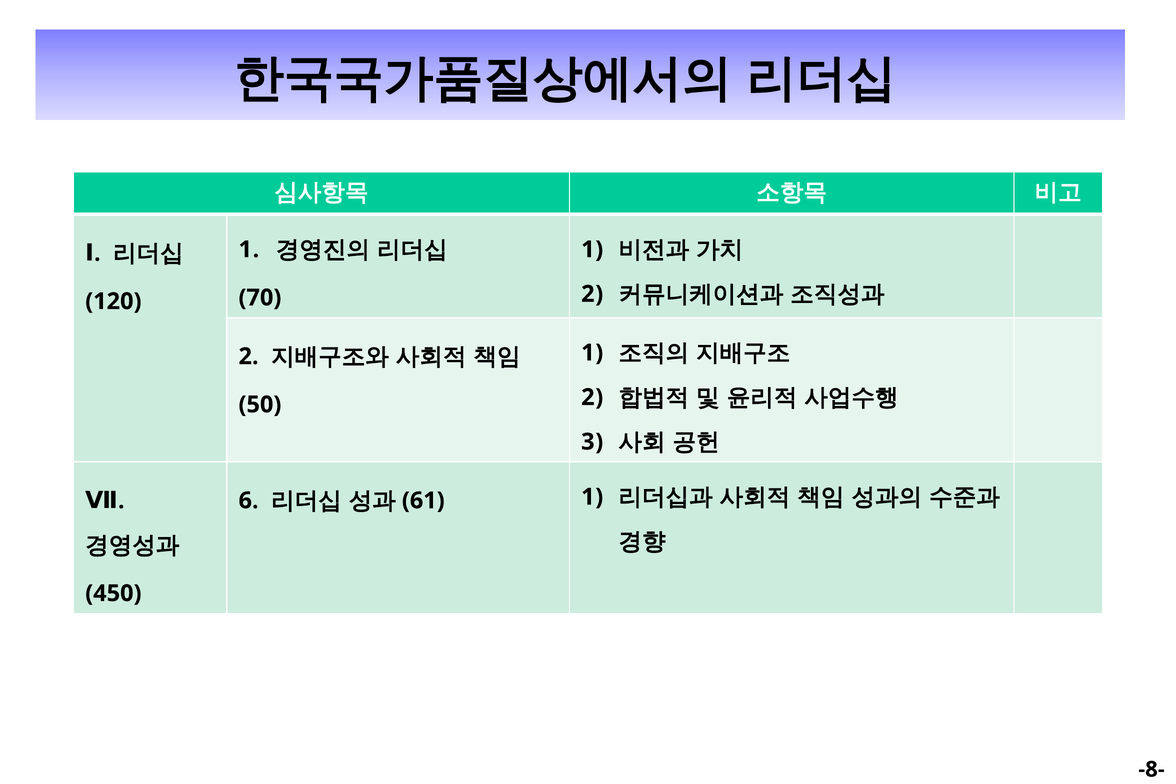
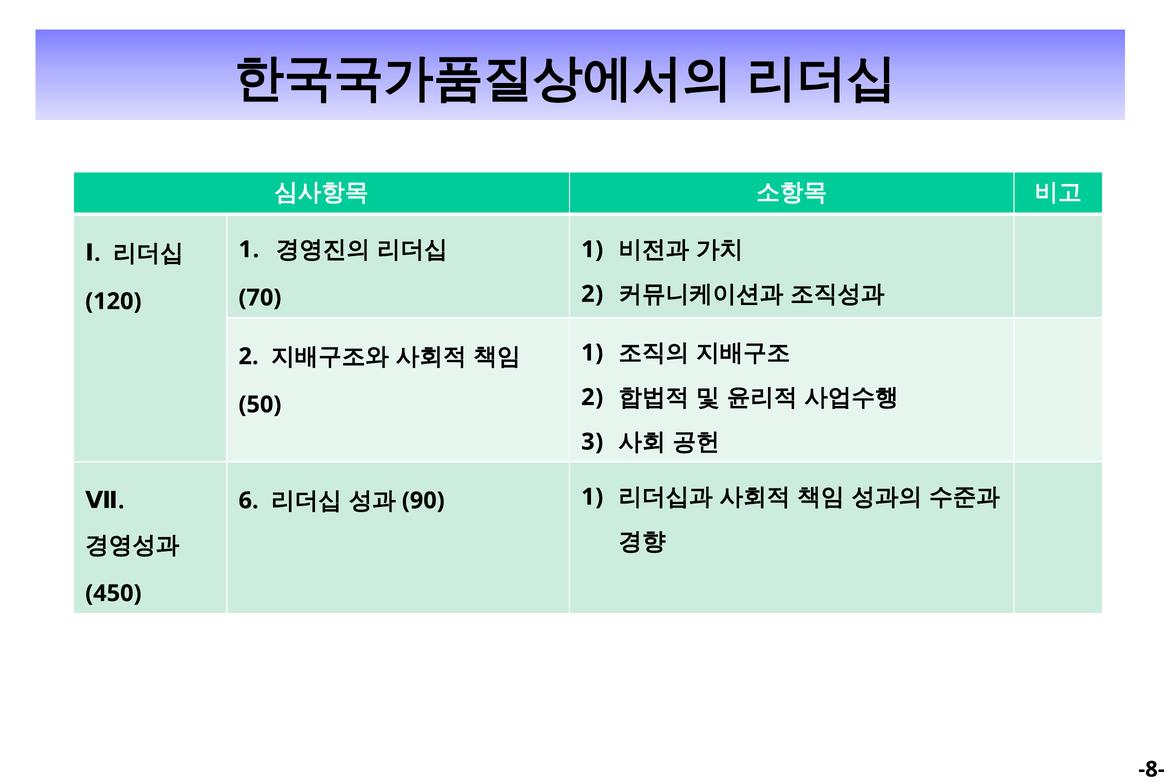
61: 61 -> 90
